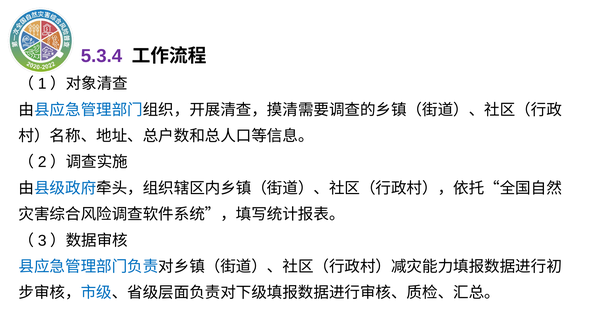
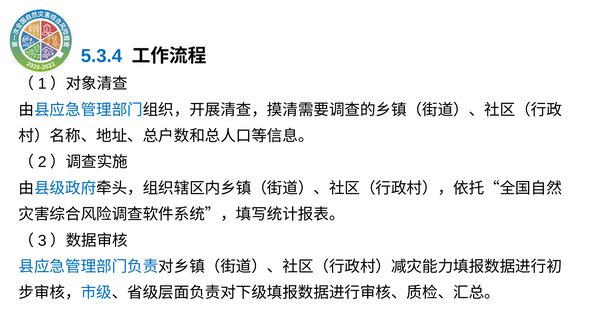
5.3.4 colour: purple -> blue
